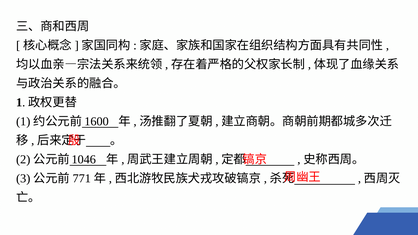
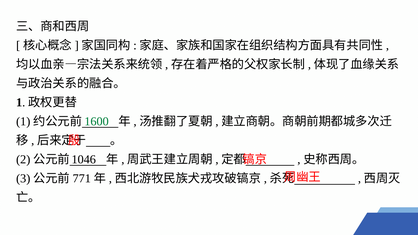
1600 colour: black -> green
